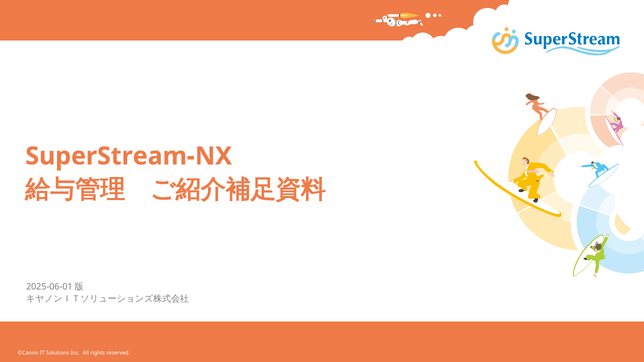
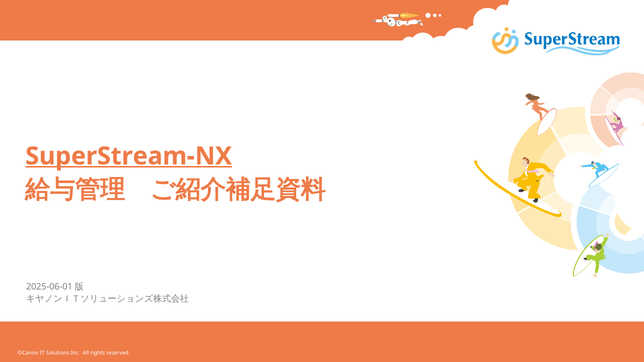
SuperStream-NX underline: none -> present
